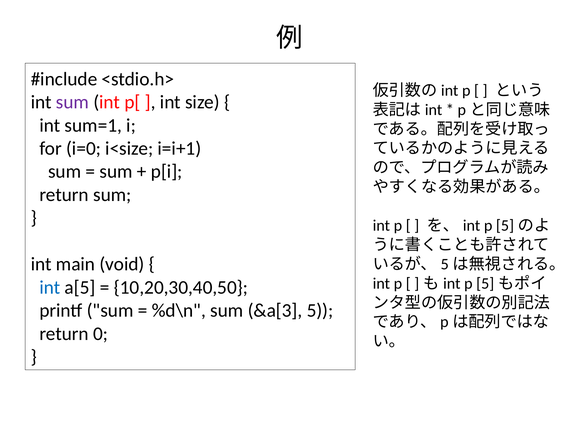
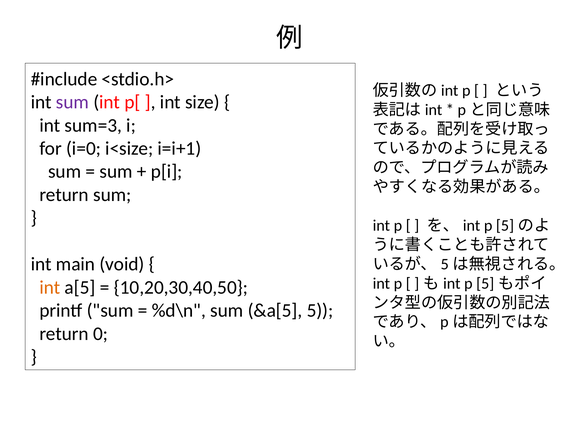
sum=1: sum=1 -> sum=3
int at (50, 288) colour: blue -> orange
&a[3: &a[3 -> &a[5
